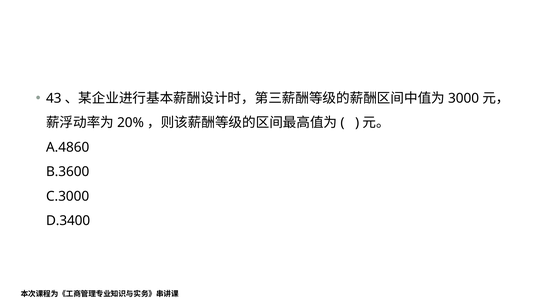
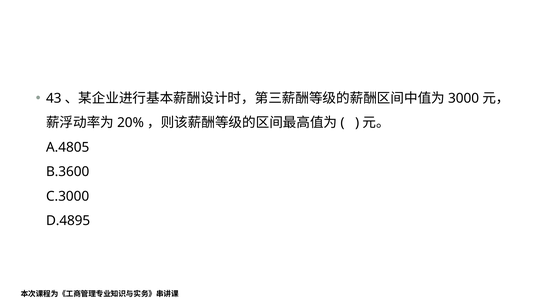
A.4860: A.4860 -> A.4805
D.3400: D.3400 -> D.4895
